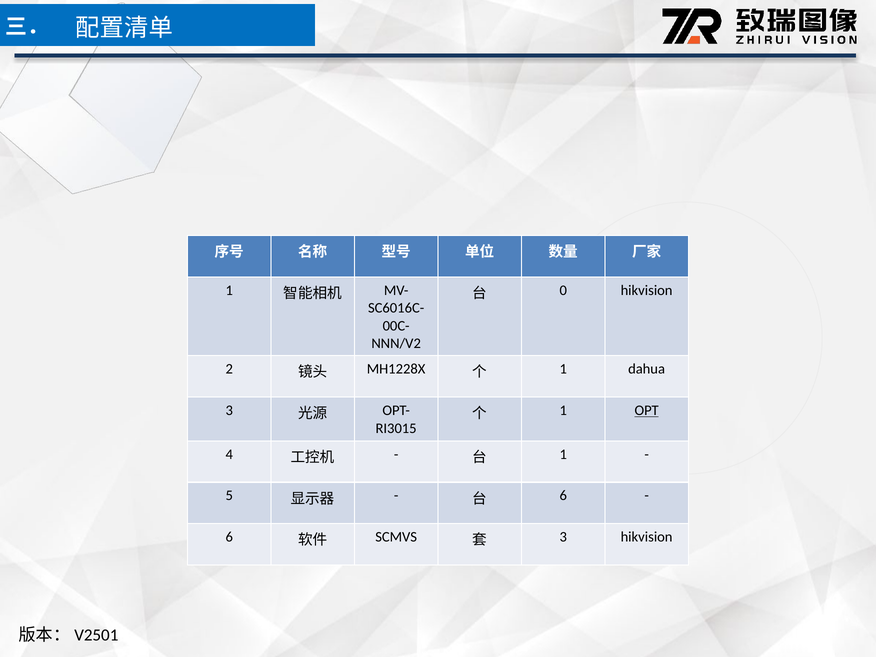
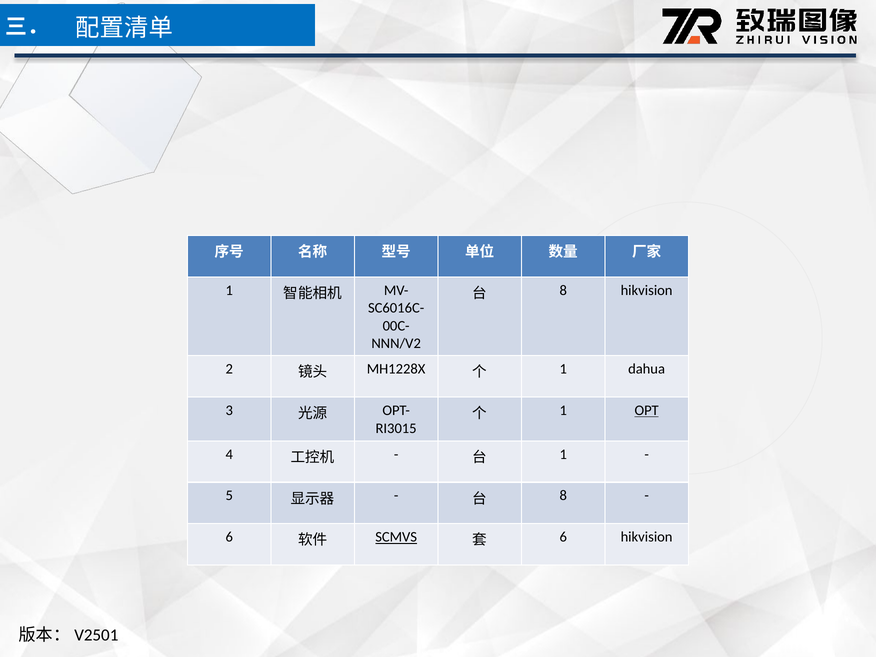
0 at (563, 290): 0 -> 8
6 at (563, 496): 6 -> 8
SCMVS underline: none -> present
3 at (563, 537): 3 -> 6
